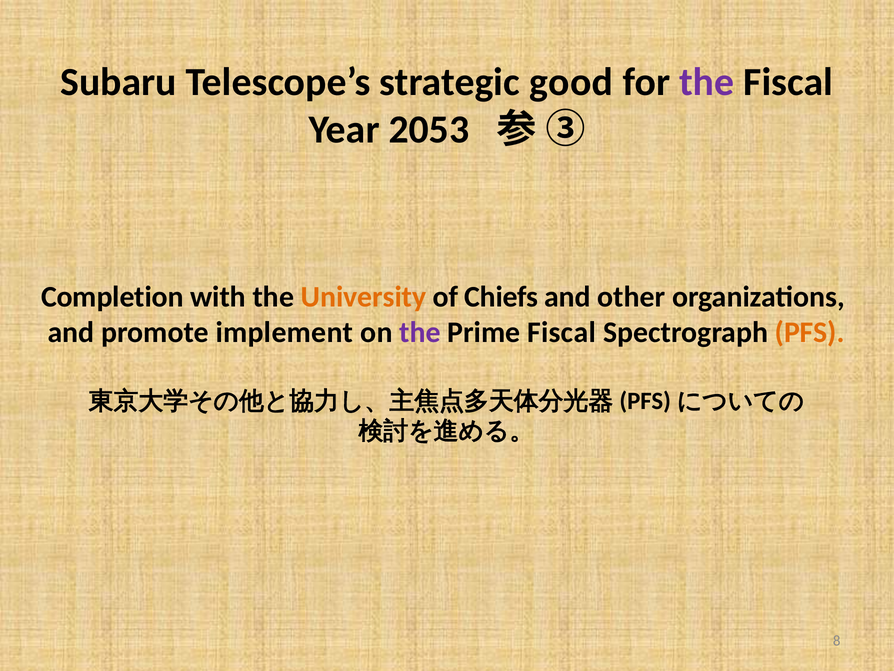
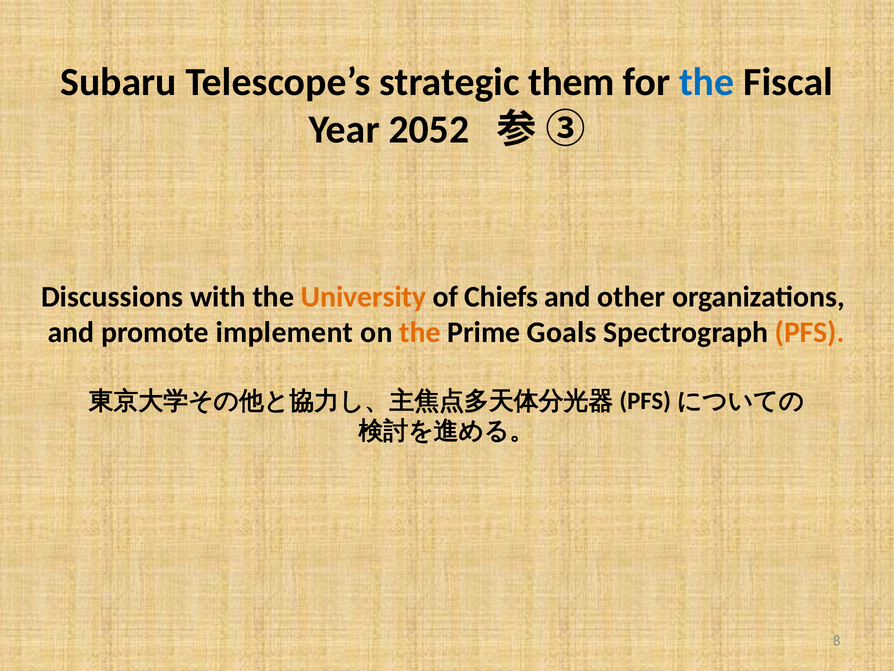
good: good -> them
the at (707, 82) colour: purple -> blue
2053: 2053 -> 2052
Completion: Completion -> Discussions
the at (420, 332) colour: purple -> orange
Prime Fiscal: Fiscal -> Goals
